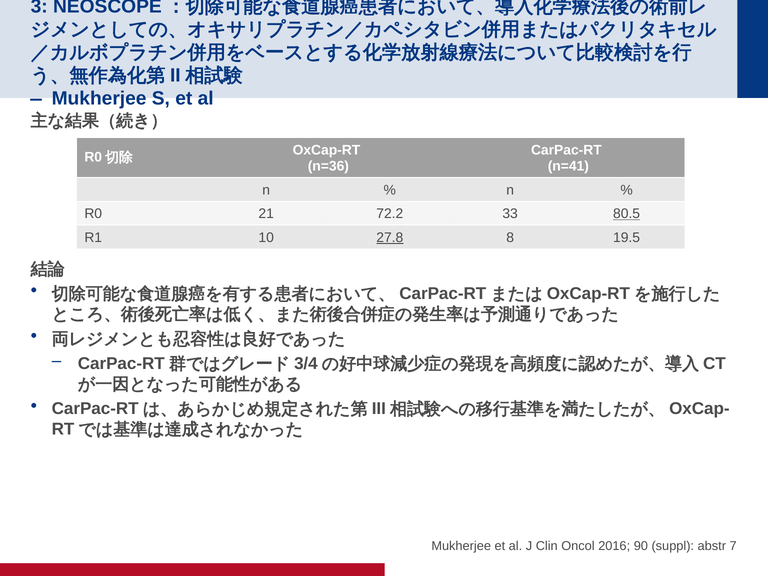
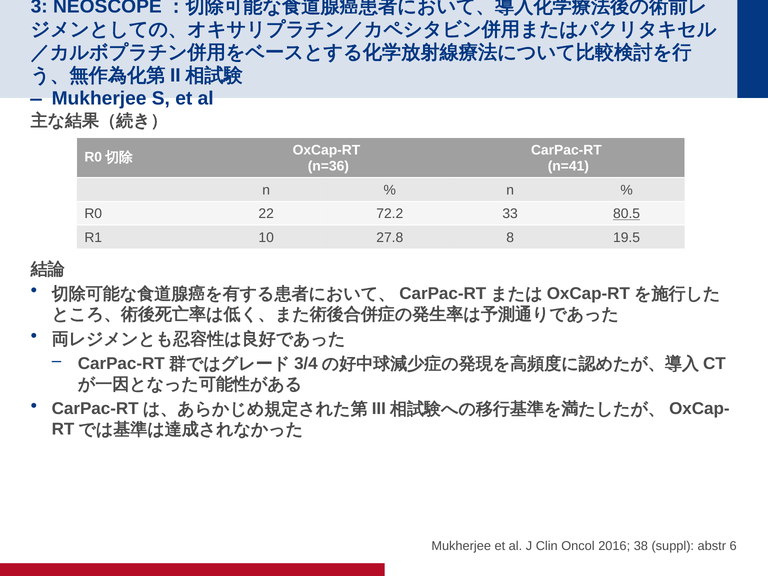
21: 21 -> 22
27.8 underline: present -> none
90: 90 -> 38
7: 7 -> 6
